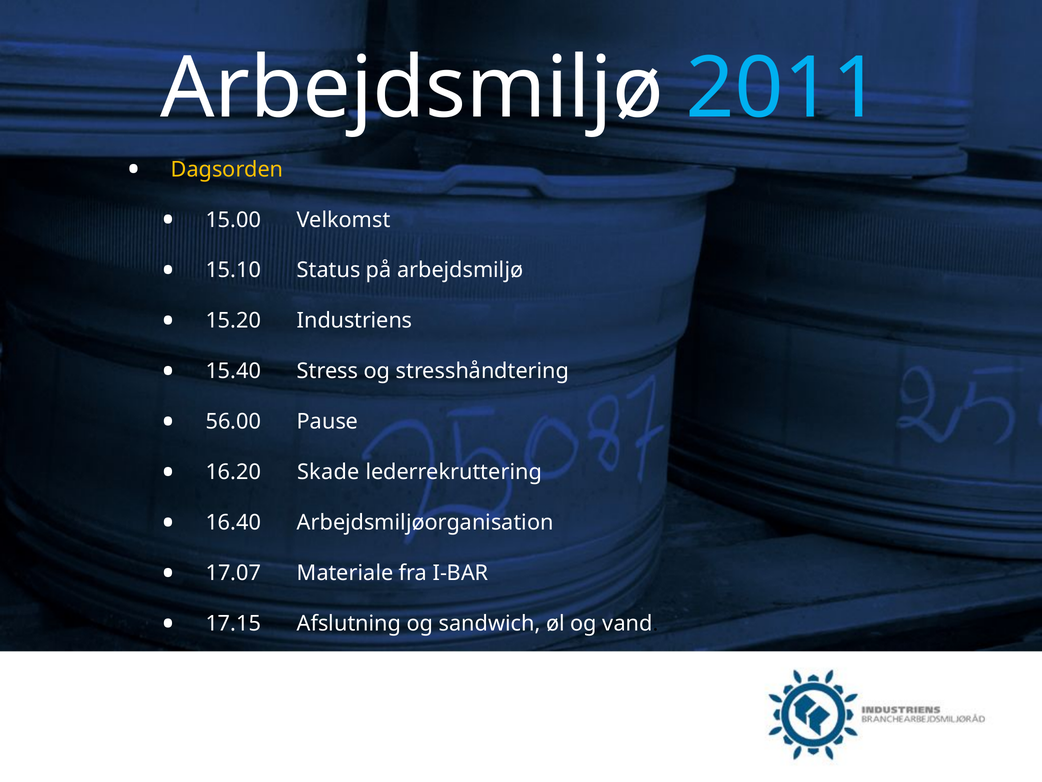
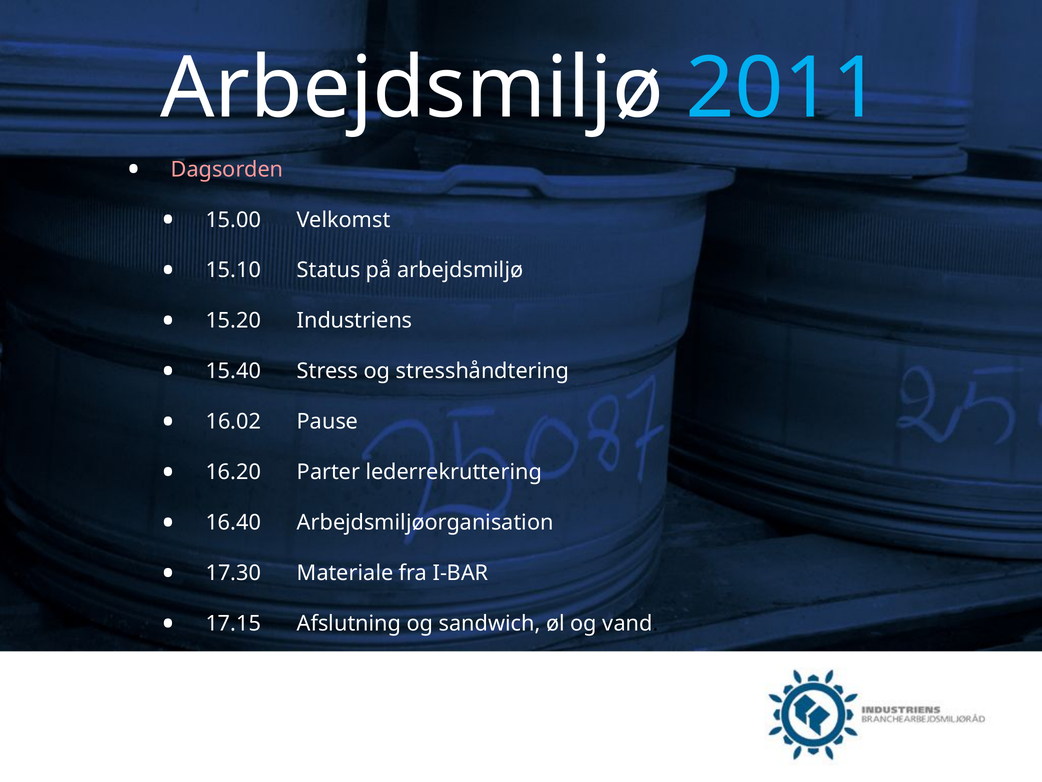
Dagsorden colour: yellow -> pink
56.00: 56.00 -> 16.02
Skade: Skade -> Parter
17.07: 17.07 -> 17.30
